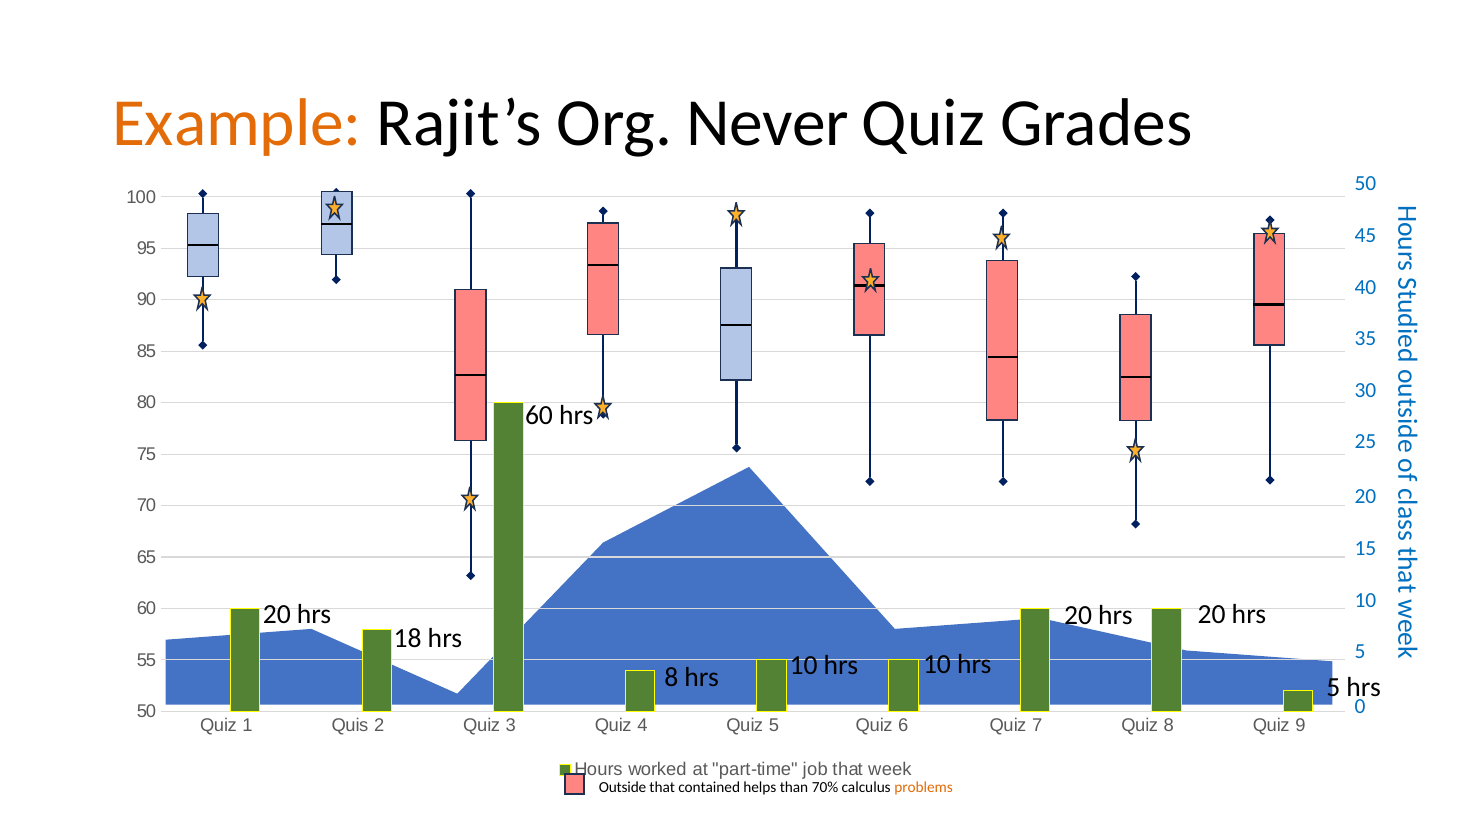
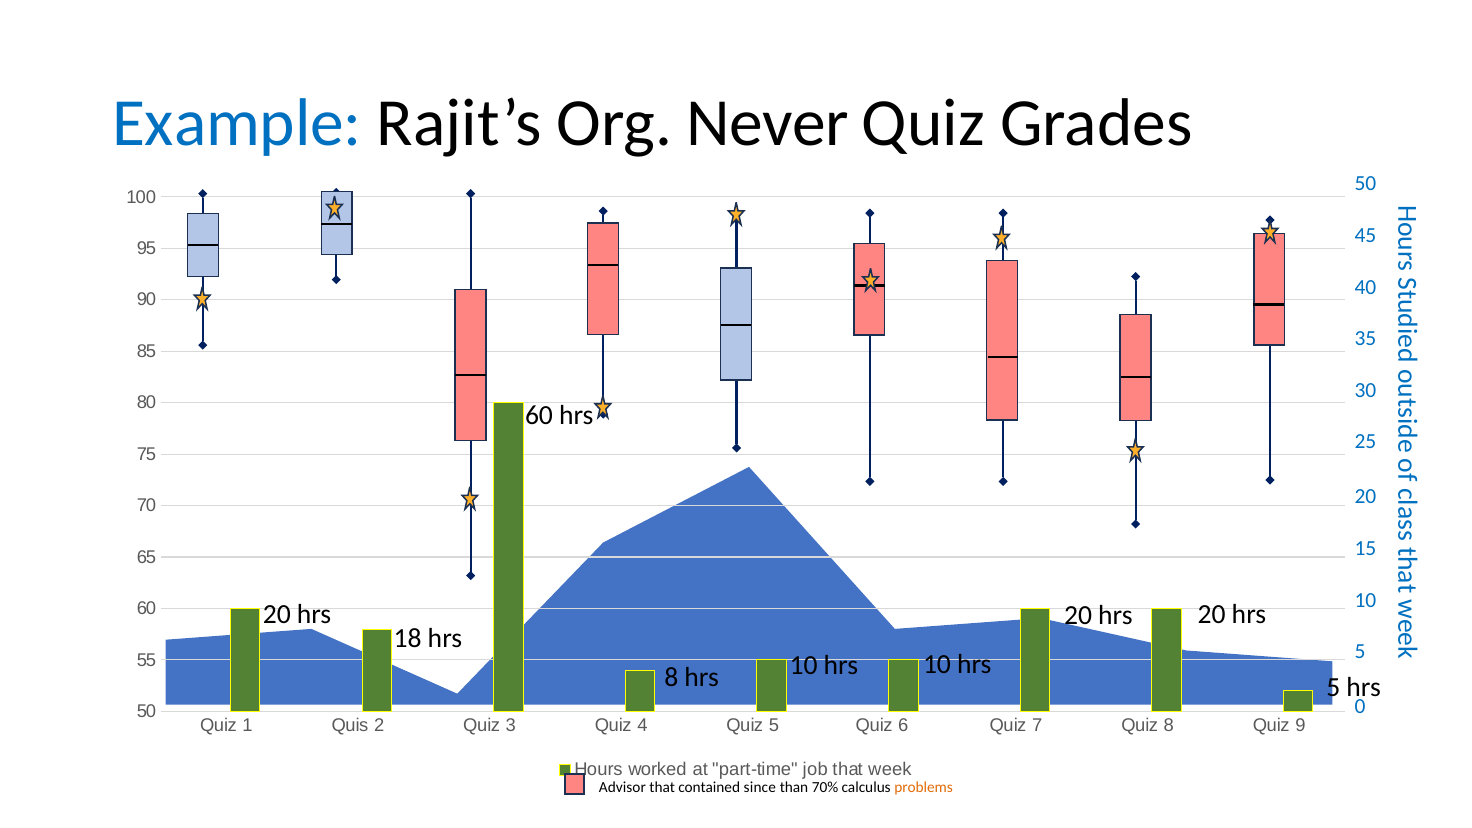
Example colour: orange -> blue
Outside: Outside -> Advisor
helps: helps -> since
